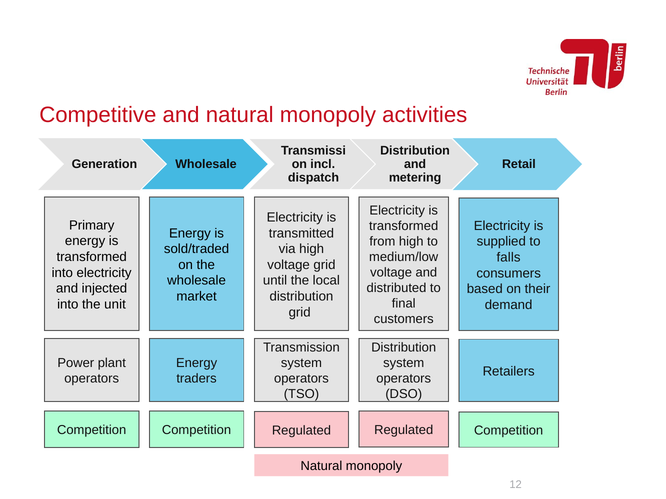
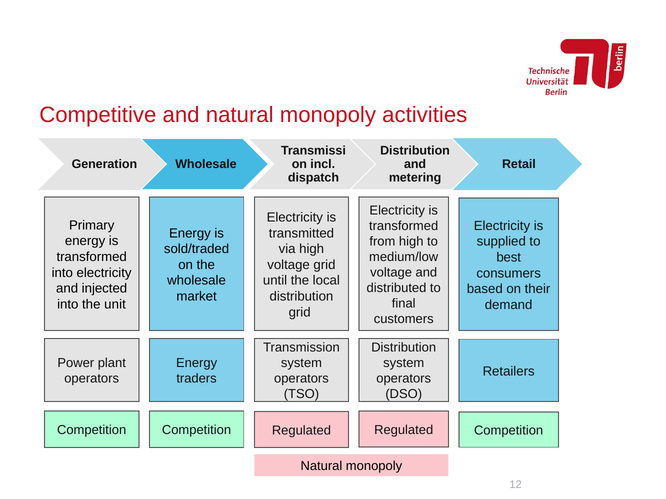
falls: falls -> best
